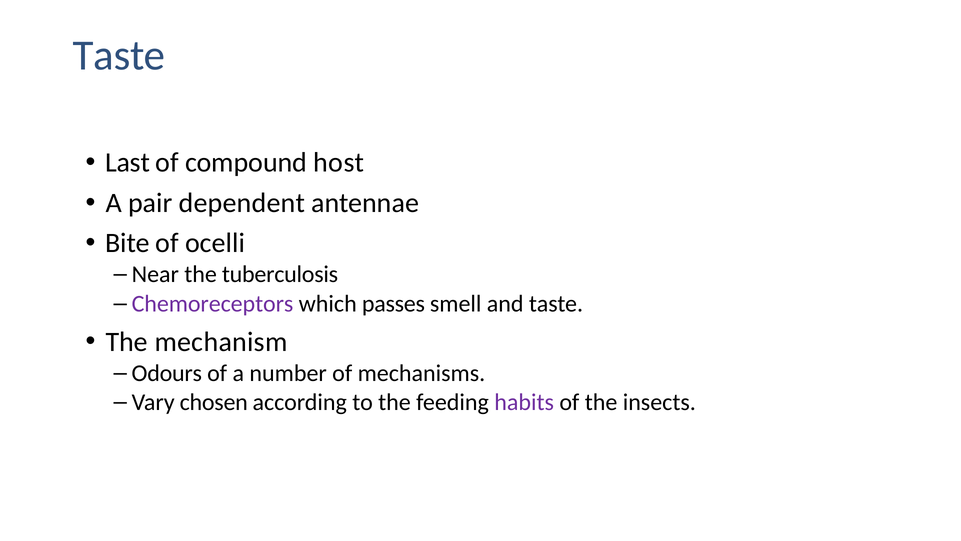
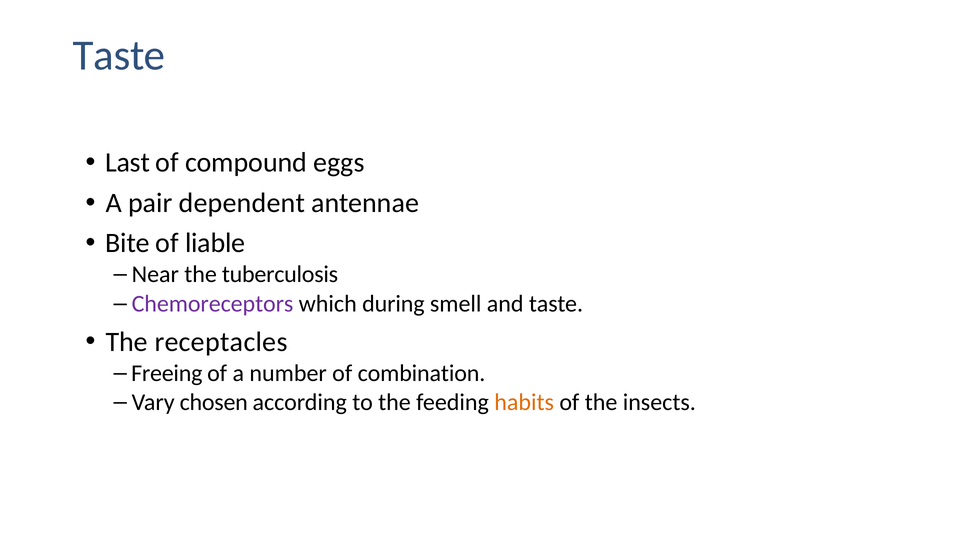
host: host -> eggs
ocelli: ocelli -> liable
passes: passes -> during
mechanism: mechanism -> receptacles
Odours: Odours -> Freeing
mechanisms: mechanisms -> combination
habits colour: purple -> orange
